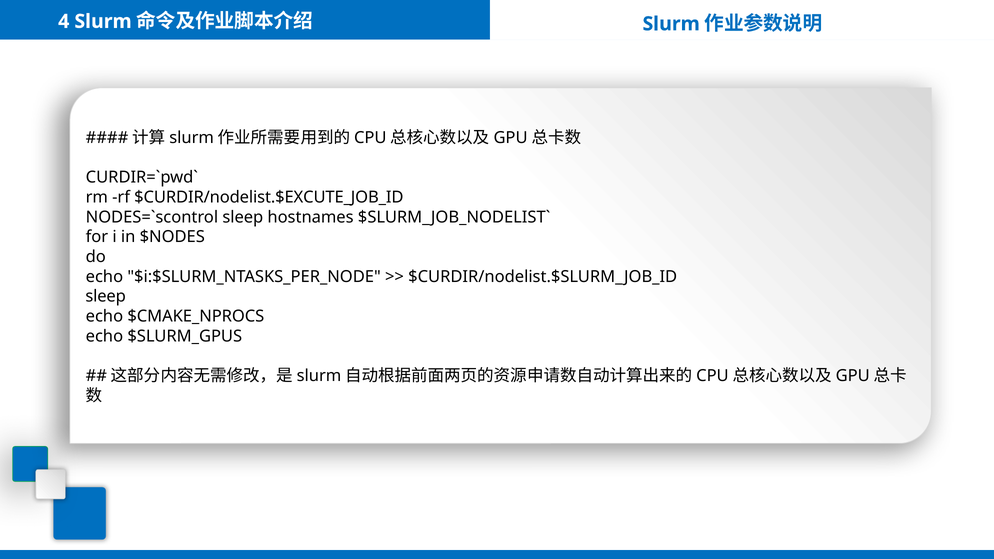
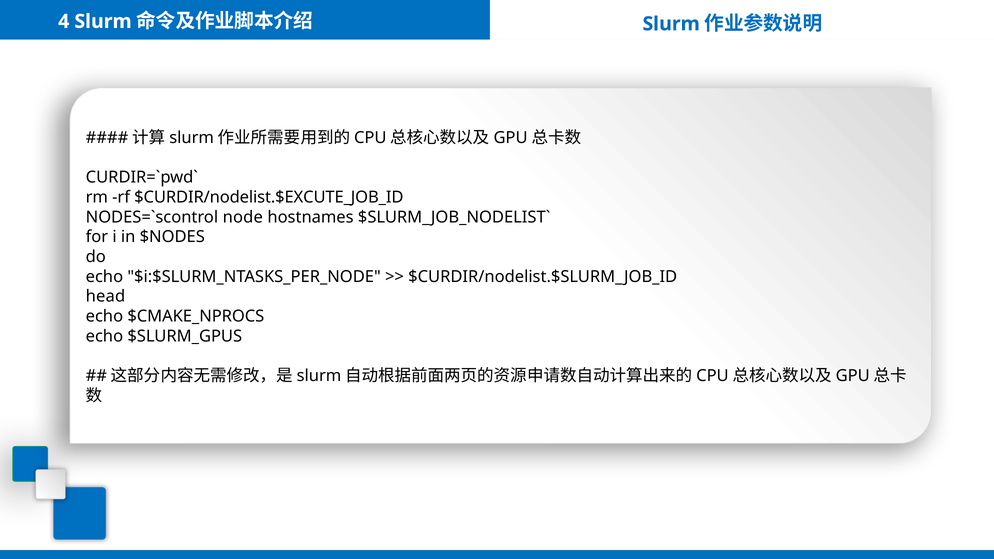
sleep at (243, 217): sleep -> node
sleep at (106, 297): sleep -> head
